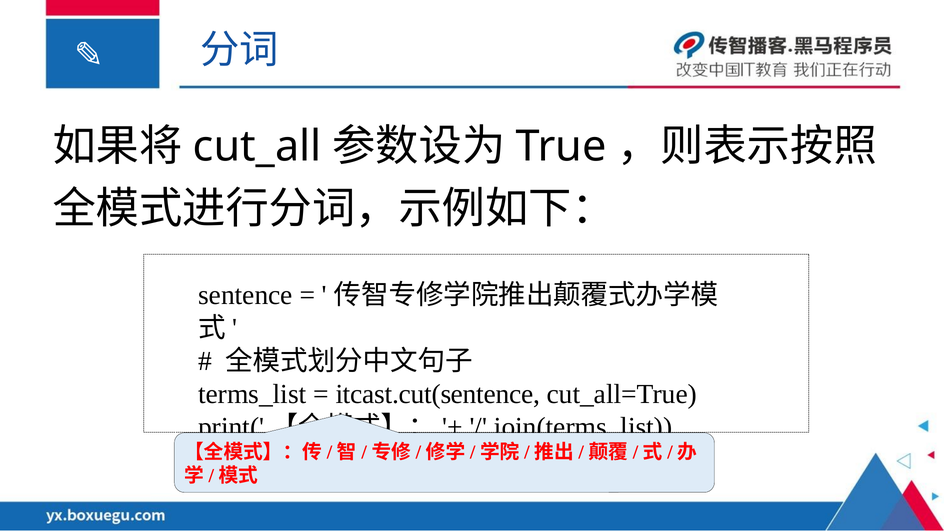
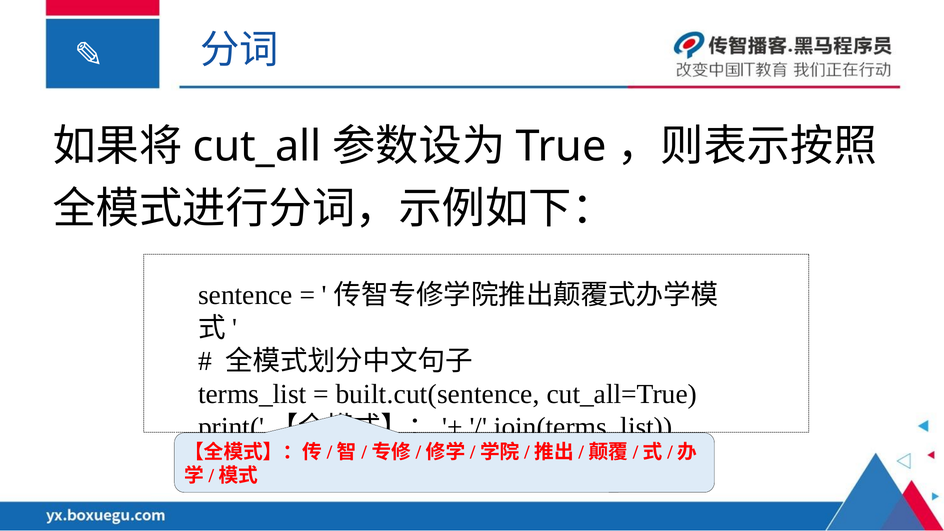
itcast.cut(sentence: itcast.cut(sentence -> built.cut(sentence
